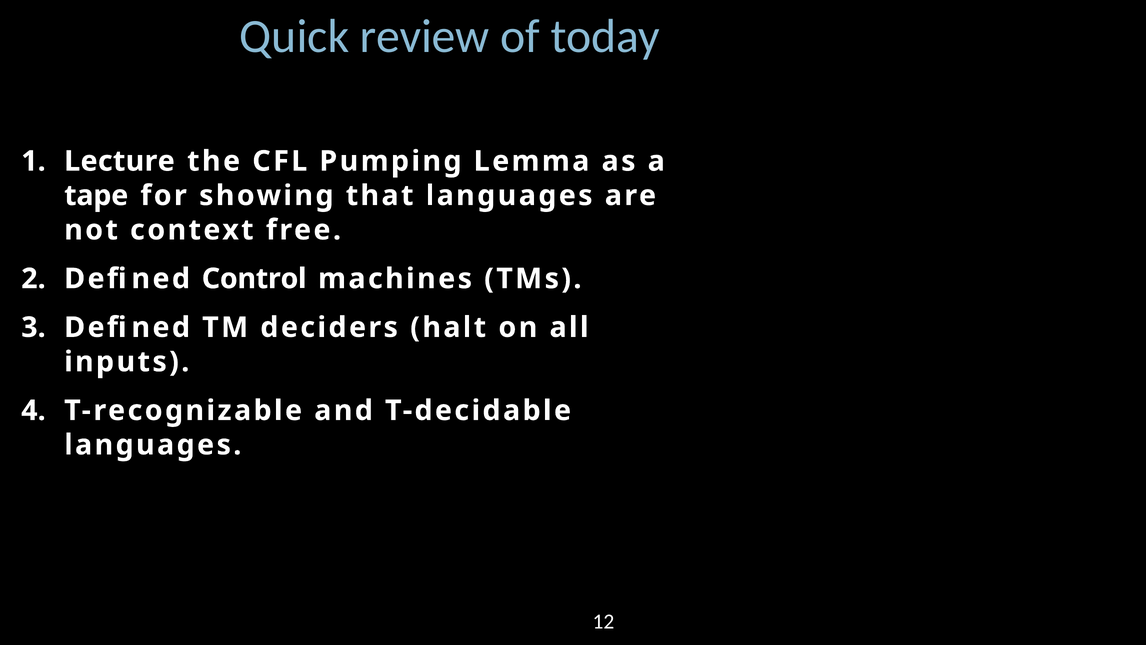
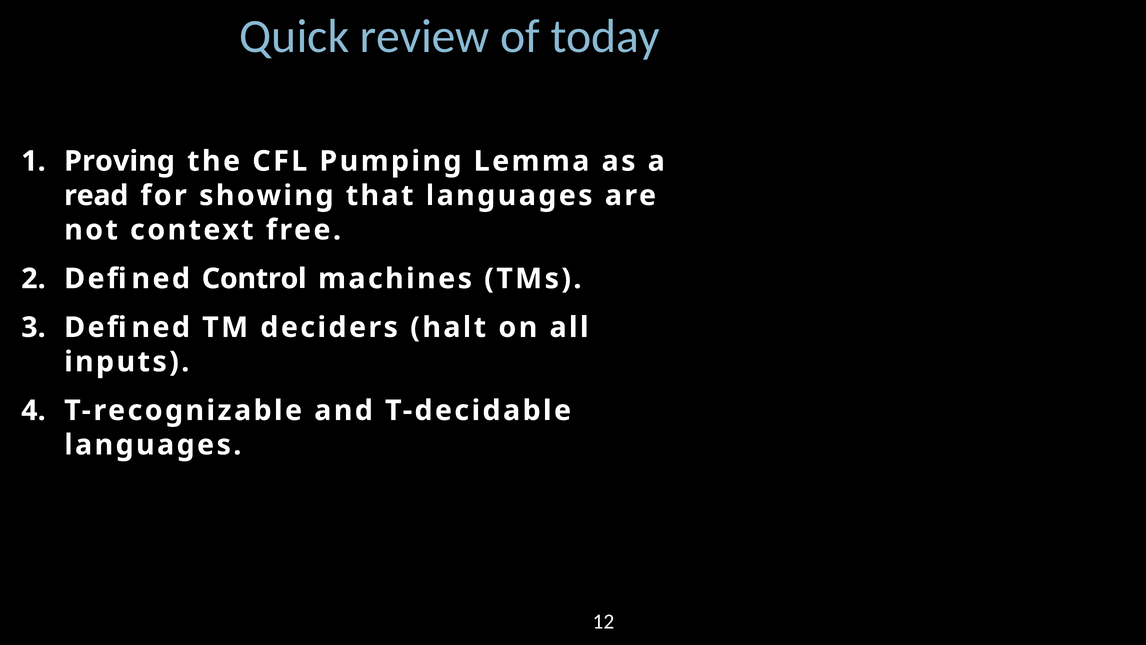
Lecture: Lecture -> Proving
tape: tape -> read
